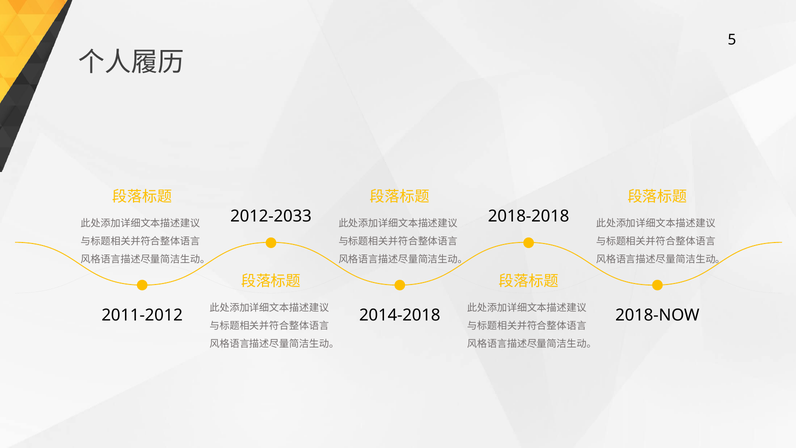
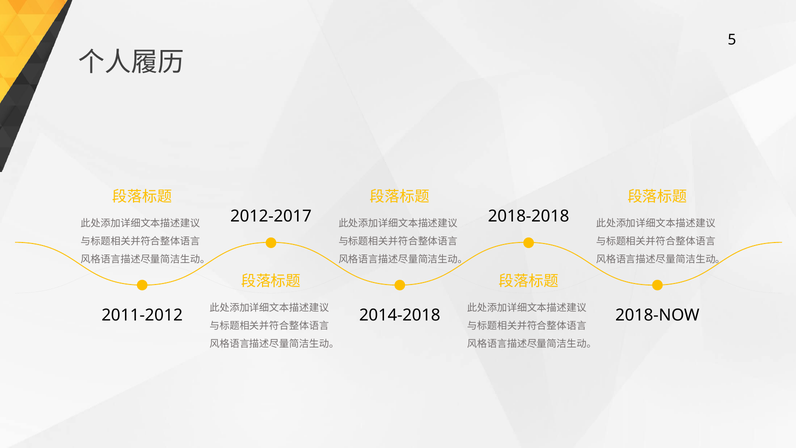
2012-2033: 2012-2033 -> 2012-2017
